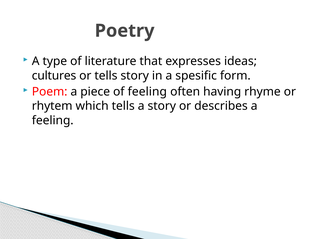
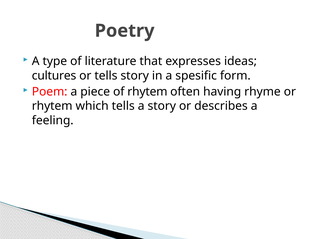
of feeling: feeling -> rhytem
